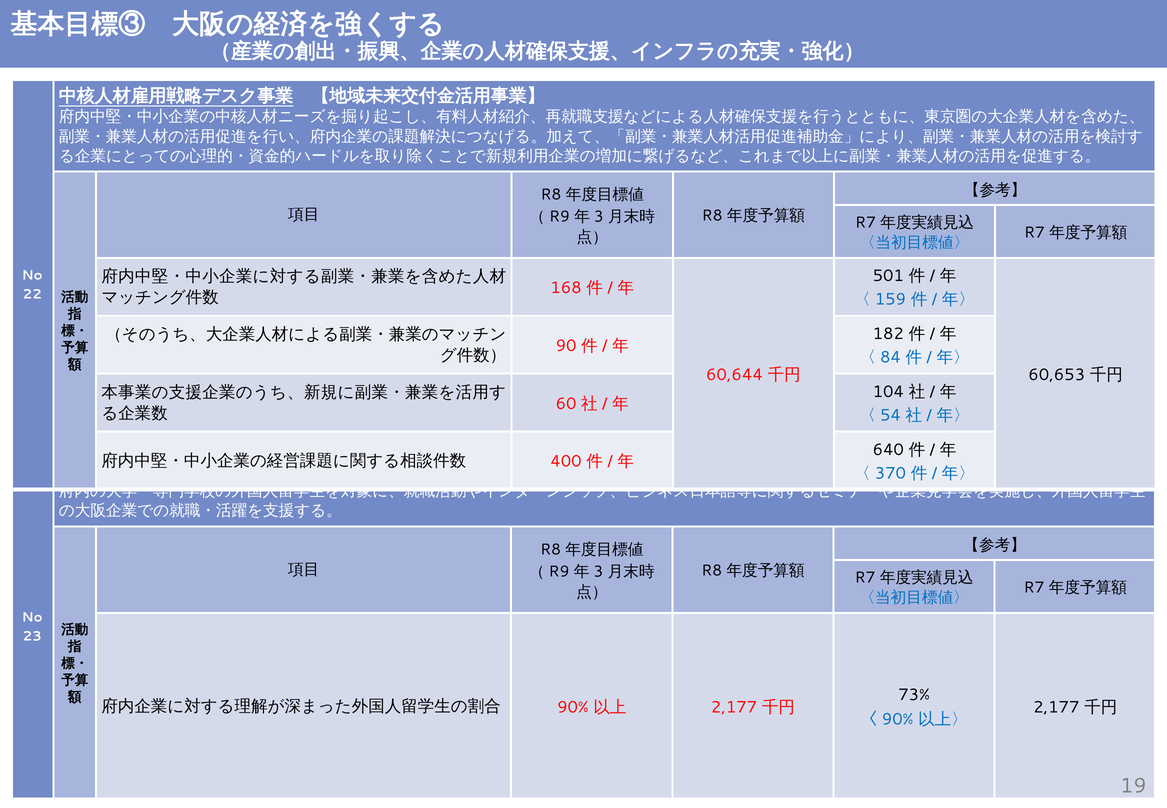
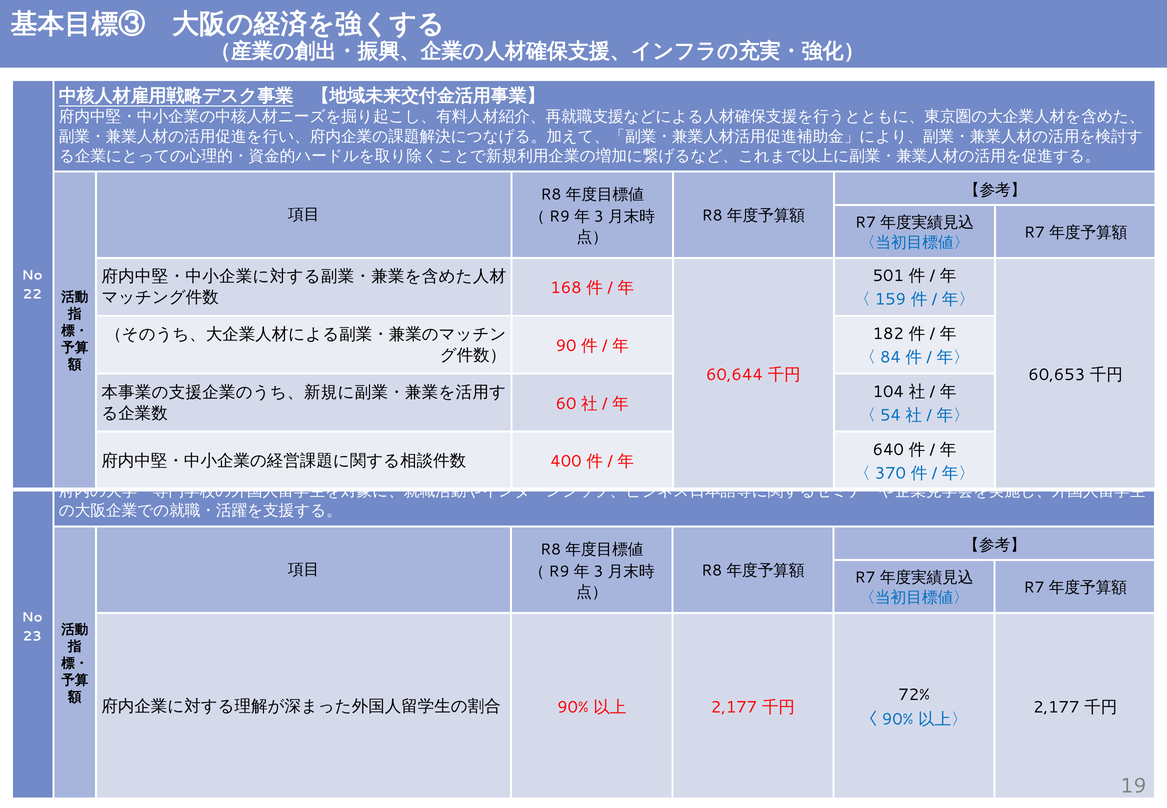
73%: 73% -> 72%
